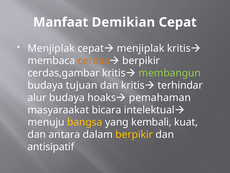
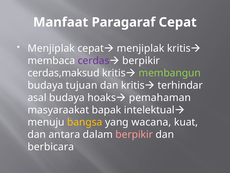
Demikian: Demikian -> Paragaraf
cerdas colour: orange -> purple
cerdas,gambar: cerdas,gambar -> cerdas,maksud
alur: alur -> asal
bicara: bicara -> bapak
kembali: kembali -> wacana
berpikir at (134, 134) colour: yellow -> pink
antisipatif: antisipatif -> berbicara
